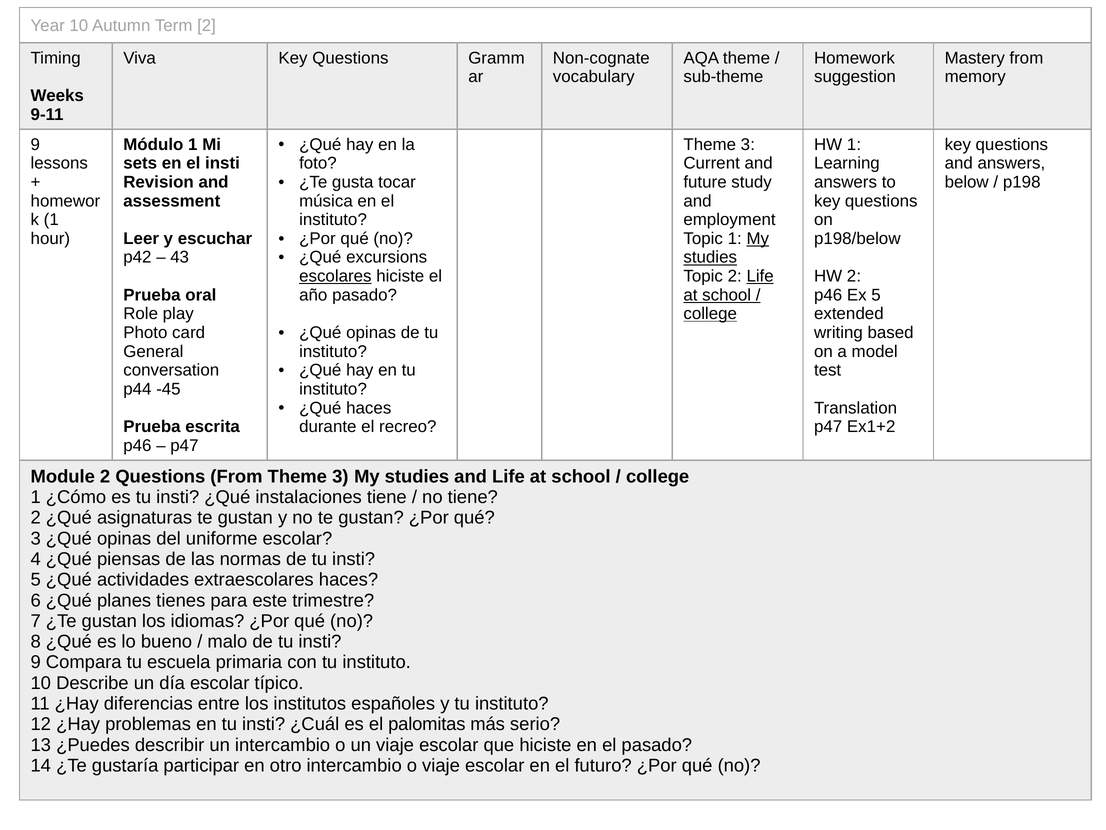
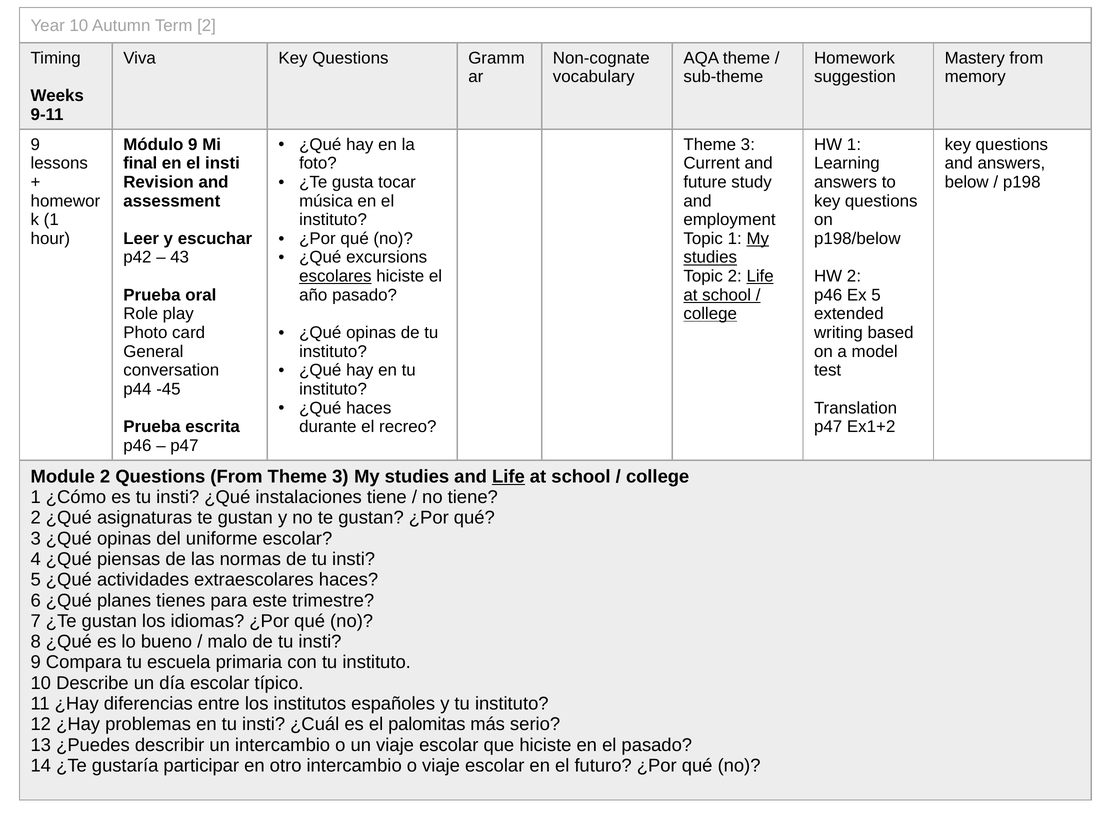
Módulo 1: 1 -> 9
sets: sets -> final
Life at (508, 476) underline: none -> present
